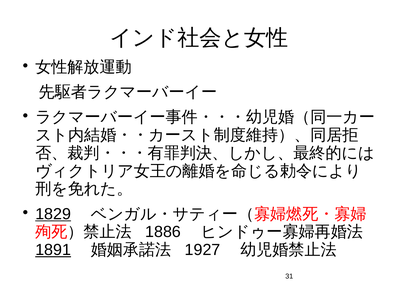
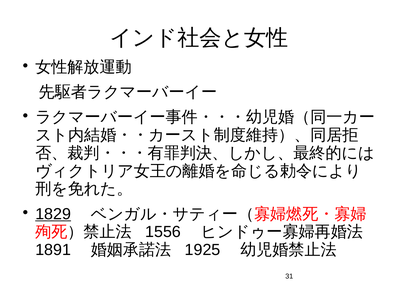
1886: 1886 -> 1556
1891 underline: present -> none
1927: 1927 -> 1925
